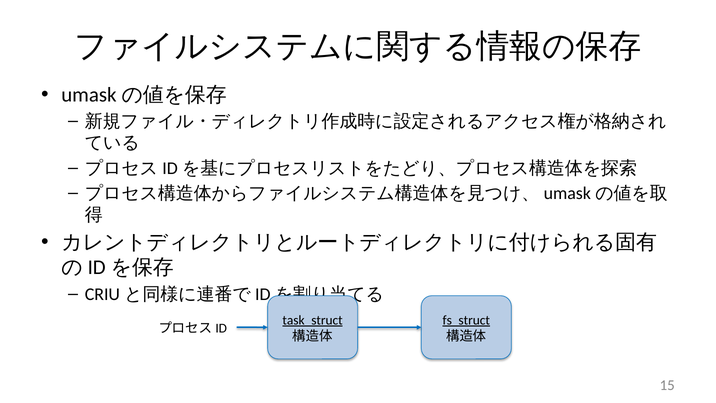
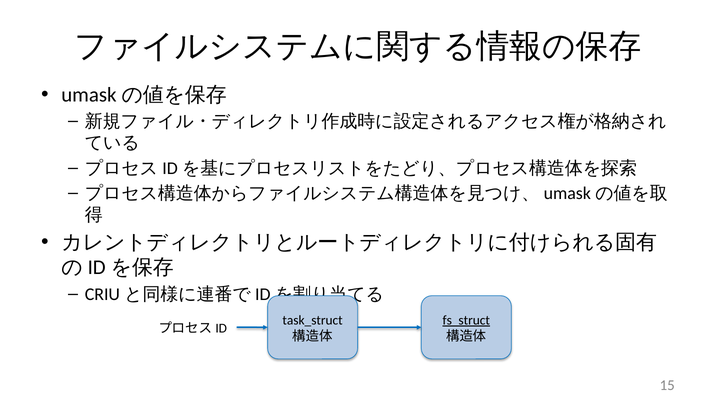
task_struct underline: present -> none
